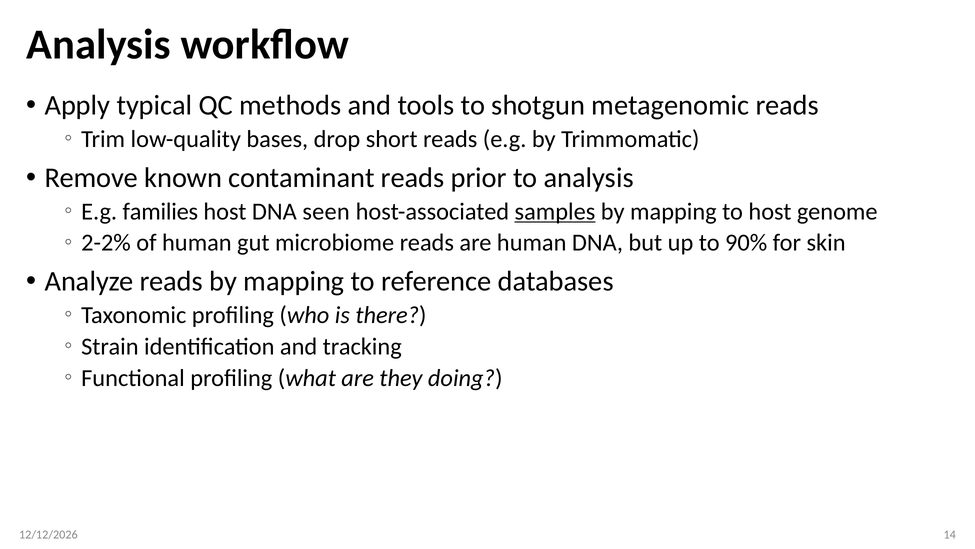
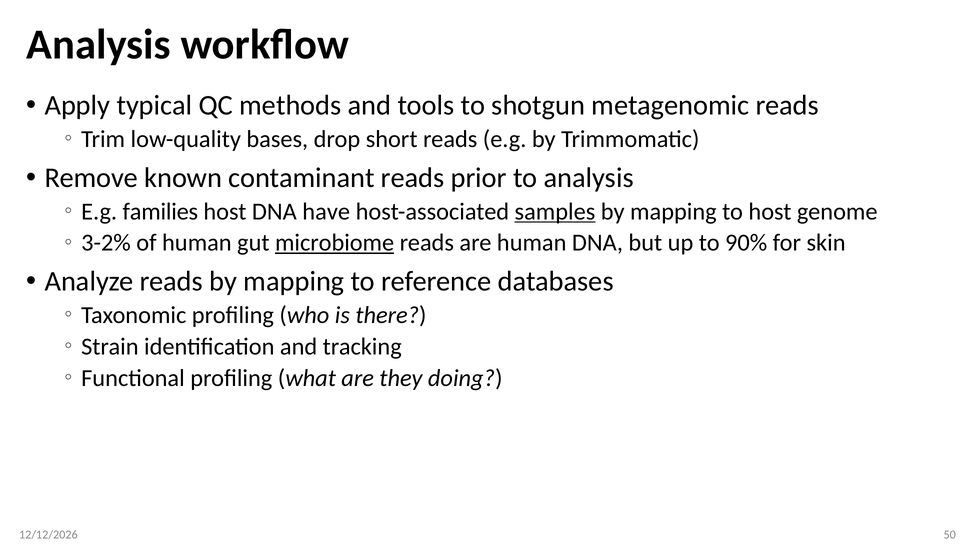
seen: seen -> have
2-2%: 2-2% -> 3-2%
microbiome underline: none -> present
14: 14 -> 50
